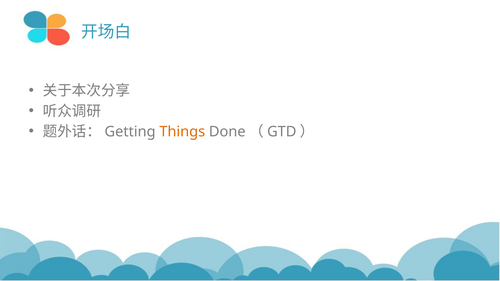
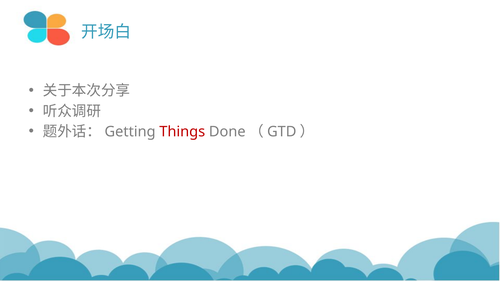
Things colour: orange -> red
